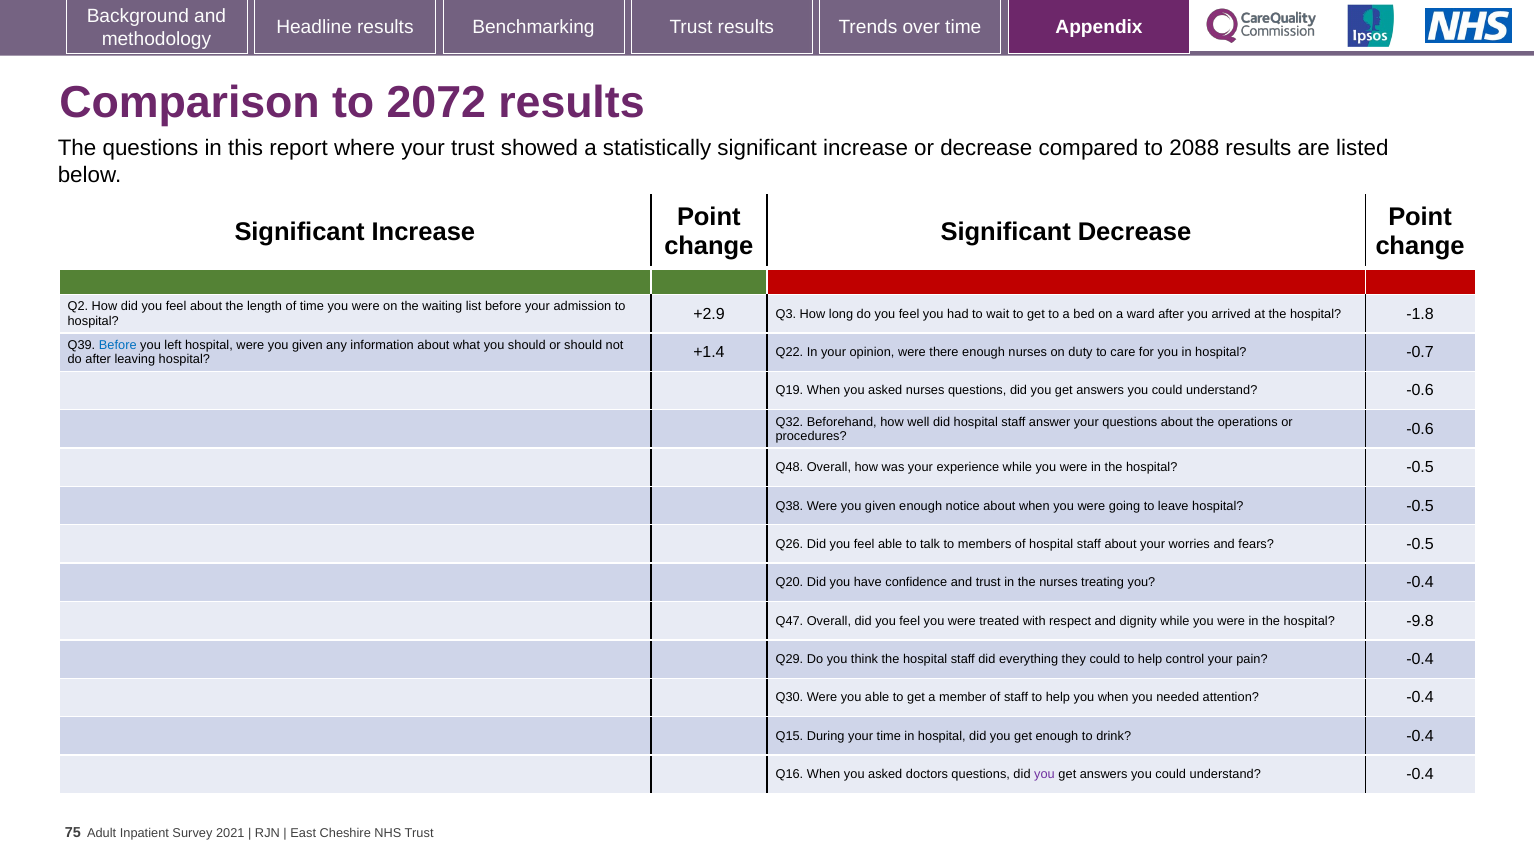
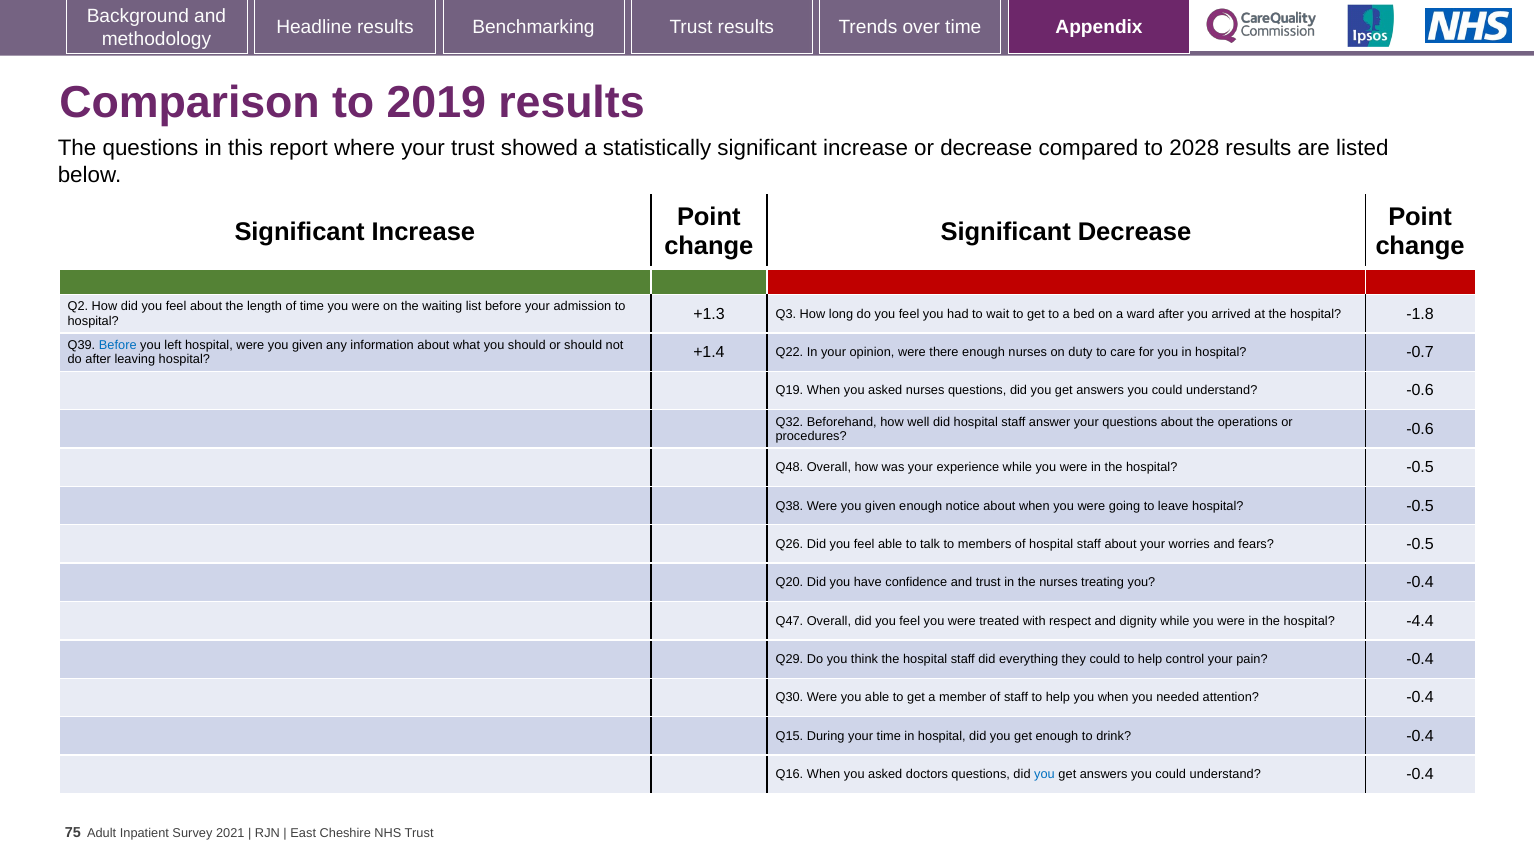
2072: 2072 -> 2019
2088: 2088 -> 2028
+2.9: +2.9 -> +1.3
-9.8: -9.8 -> -4.4
you at (1044, 774) colour: purple -> blue
